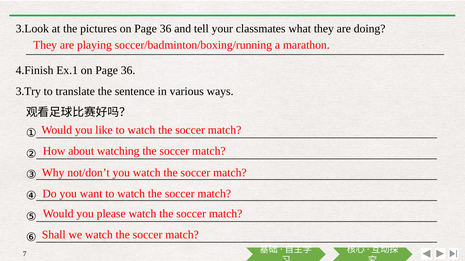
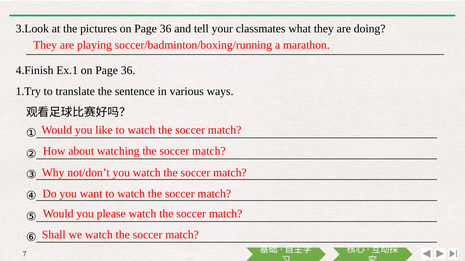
3.Try: 3.Try -> 1.Try
